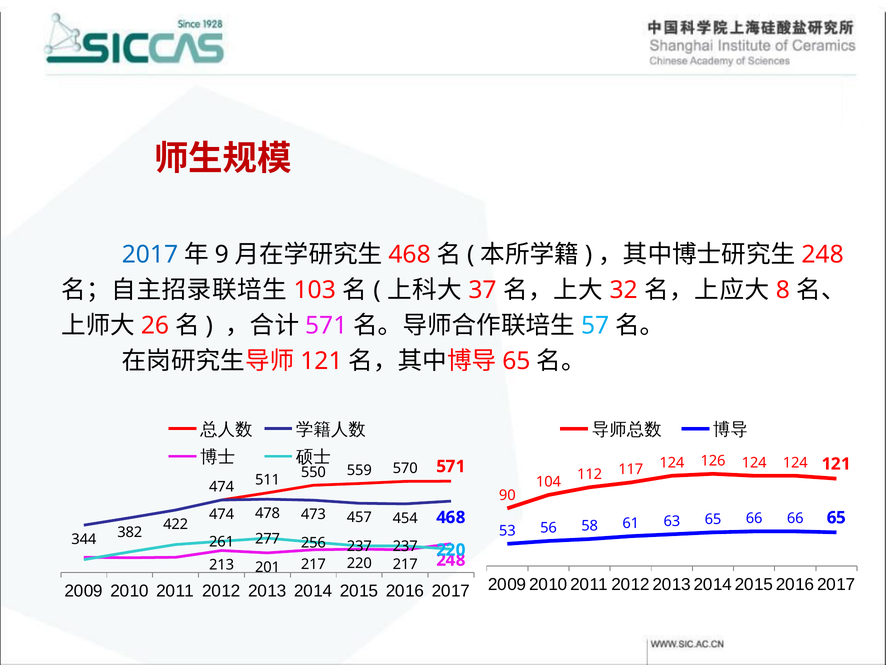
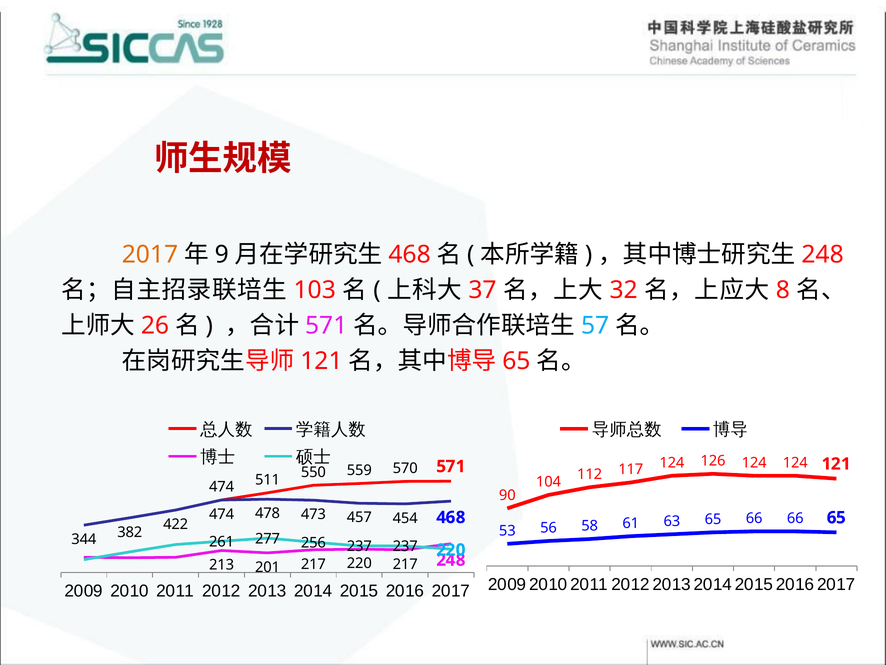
2017 at (150, 254) colour: blue -> orange
